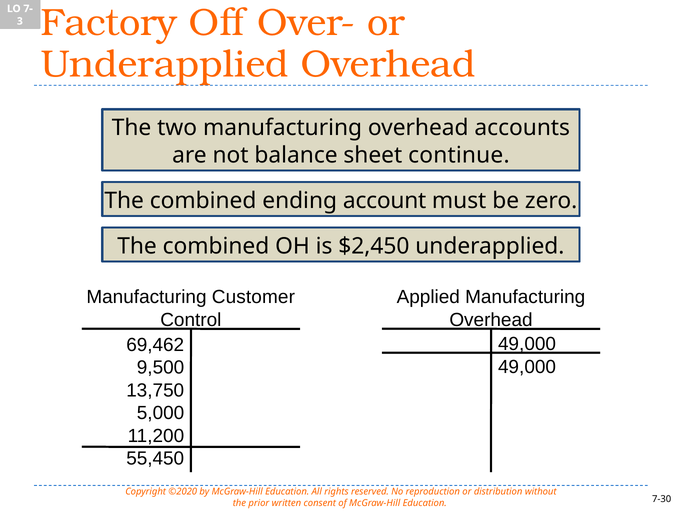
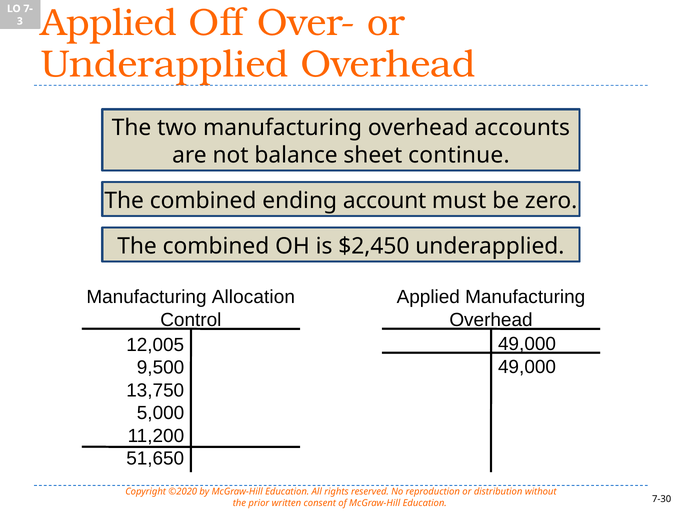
Factory at (109, 23): Factory -> Applied
Customer: Customer -> Allocation
69,462: 69,462 -> 12,005
55,450: 55,450 -> 51,650
